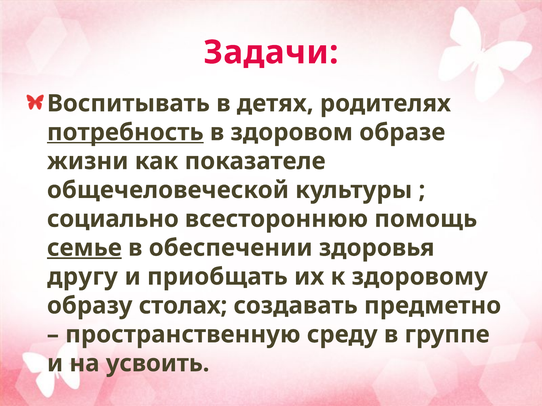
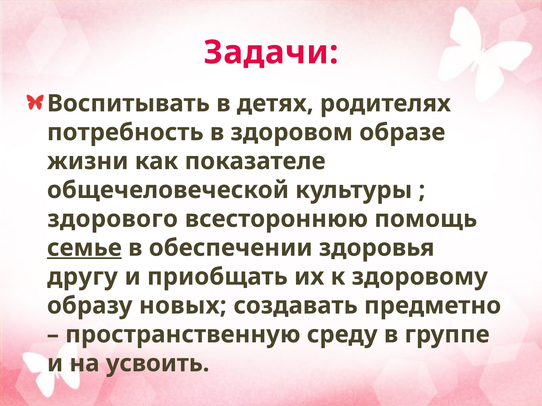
потребность underline: present -> none
социально: социально -> здорового
столах: столах -> новых
